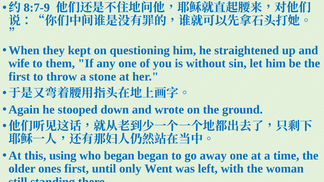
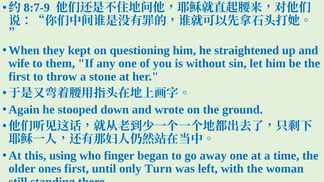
who began: began -> finger
Went: Went -> Turn
